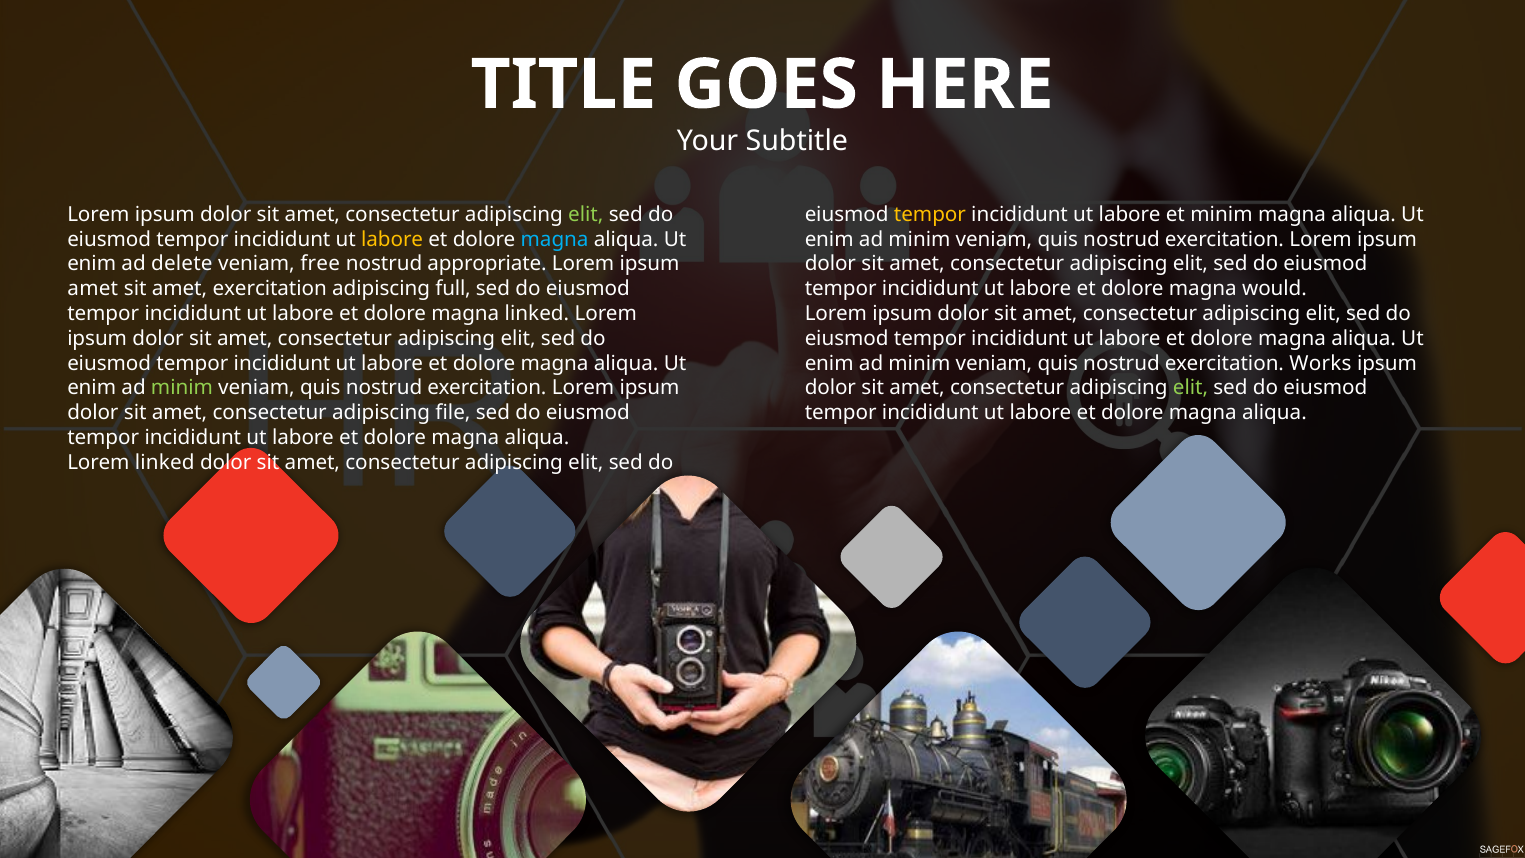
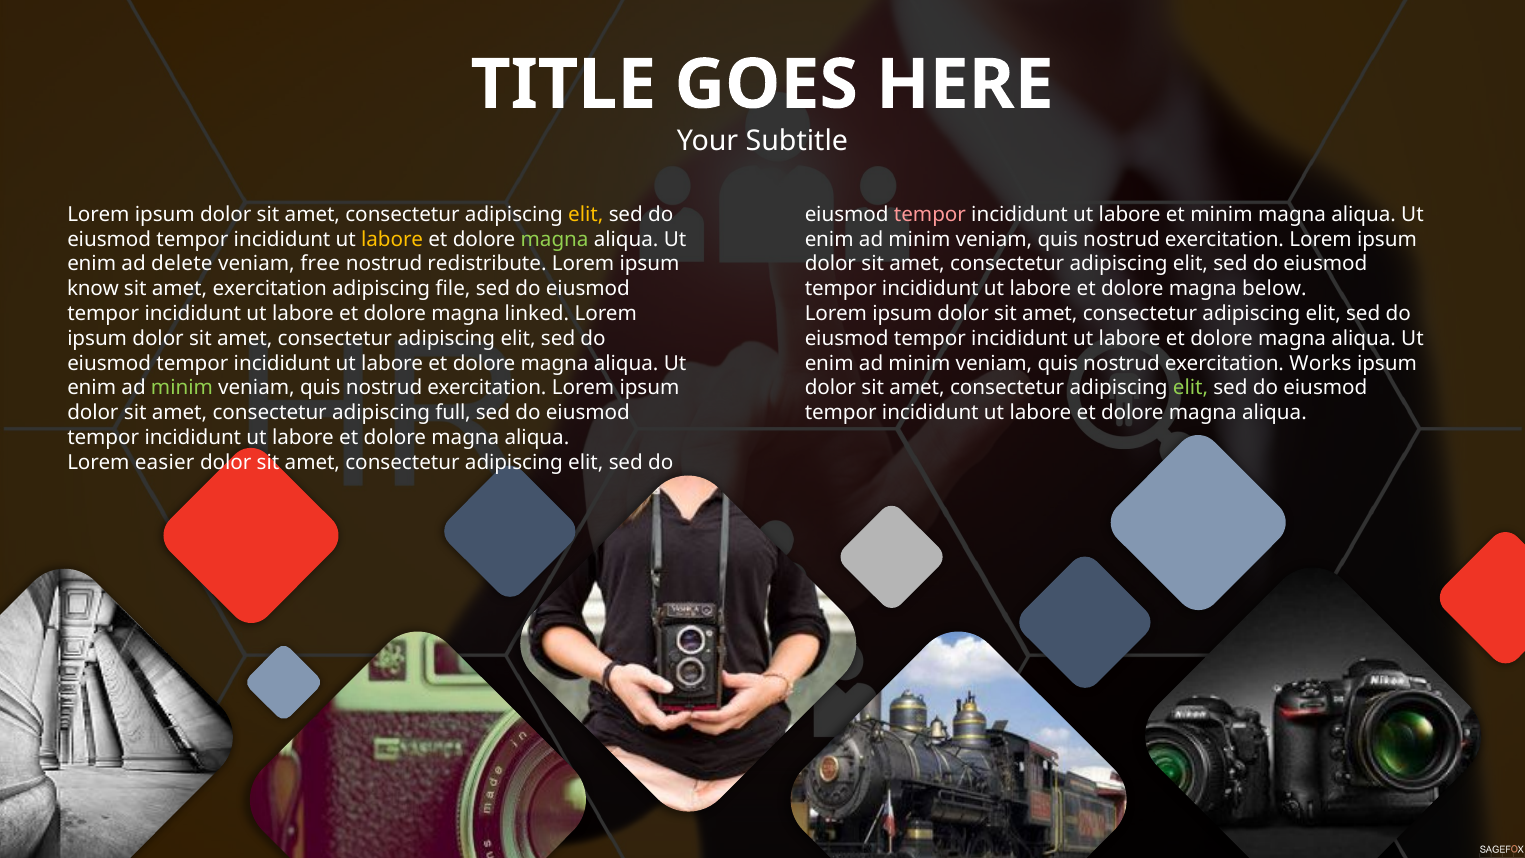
elit at (586, 214) colour: light green -> yellow
tempor at (930, 214) colour: yellow -> pink
magna at (555, 239) colour: light blue -> light green
appropriate: appropriate -> redistribute
amet at (93, 289): amet -> know
full: full -> file
would: would -> below
file: file -> full
Lorem linked: linked -> easier
